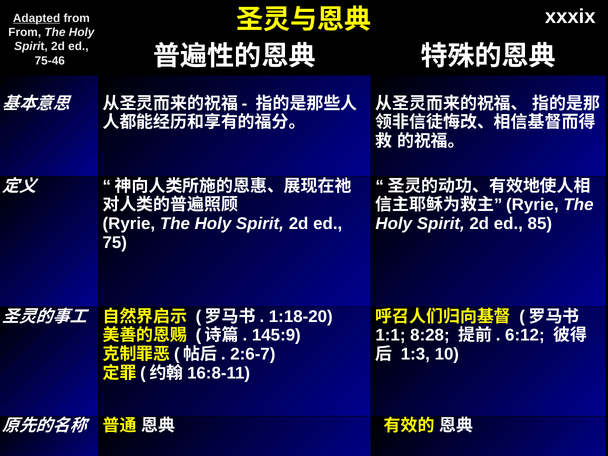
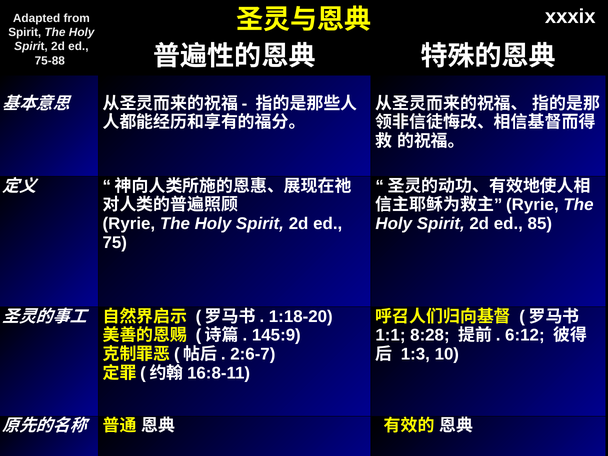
Adapted underline: present -> none
From at (25, 32): From -> Spirit
75-46: 75-46 -> 75-88
